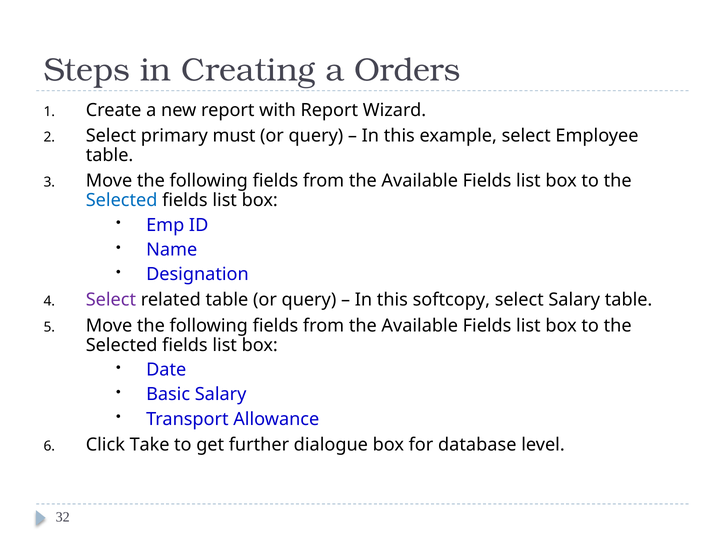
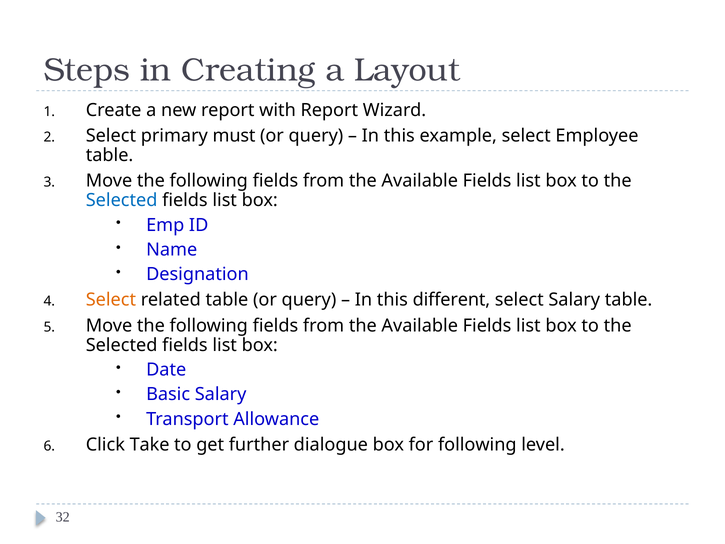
Orders: Orders -> Layout
Select at (111, 300) colour: purple -> orange
softcopy: softcopy -> different
for database: database -> following
